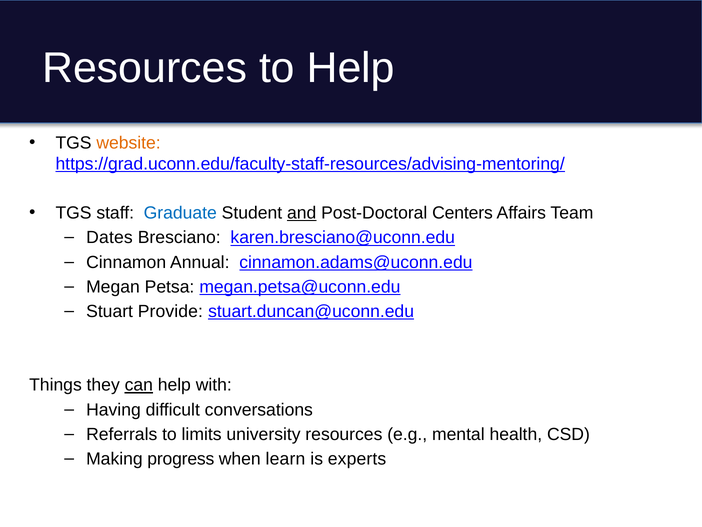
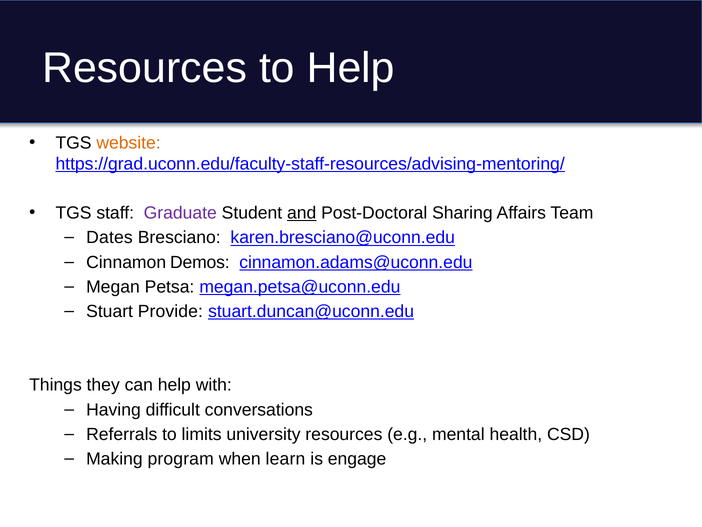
Graduate colour: blue -> purple
Centers: Centers -> Sharing
Annual: Annual -> Demos
can underline: present -> none
progress: progress -> program
experts: experts -> engage
